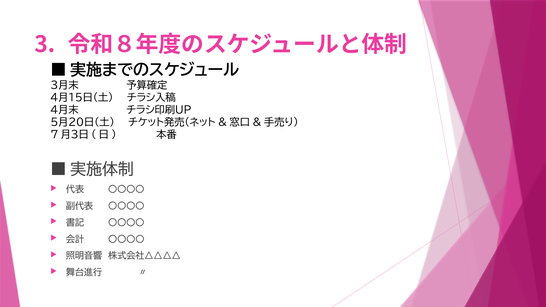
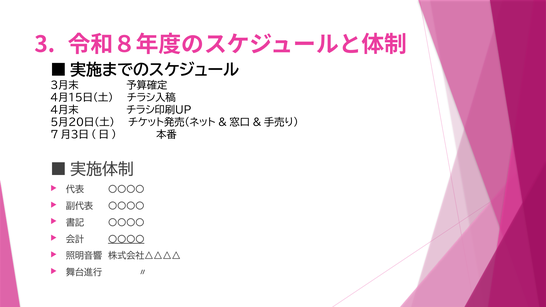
〇〇〇〇 at (126, 240) underline: none -> present
